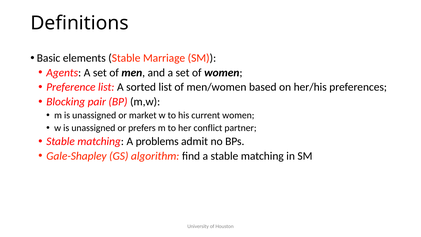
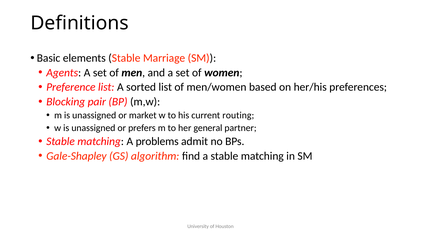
current women: women -> routing
conflict: conflict -> general
